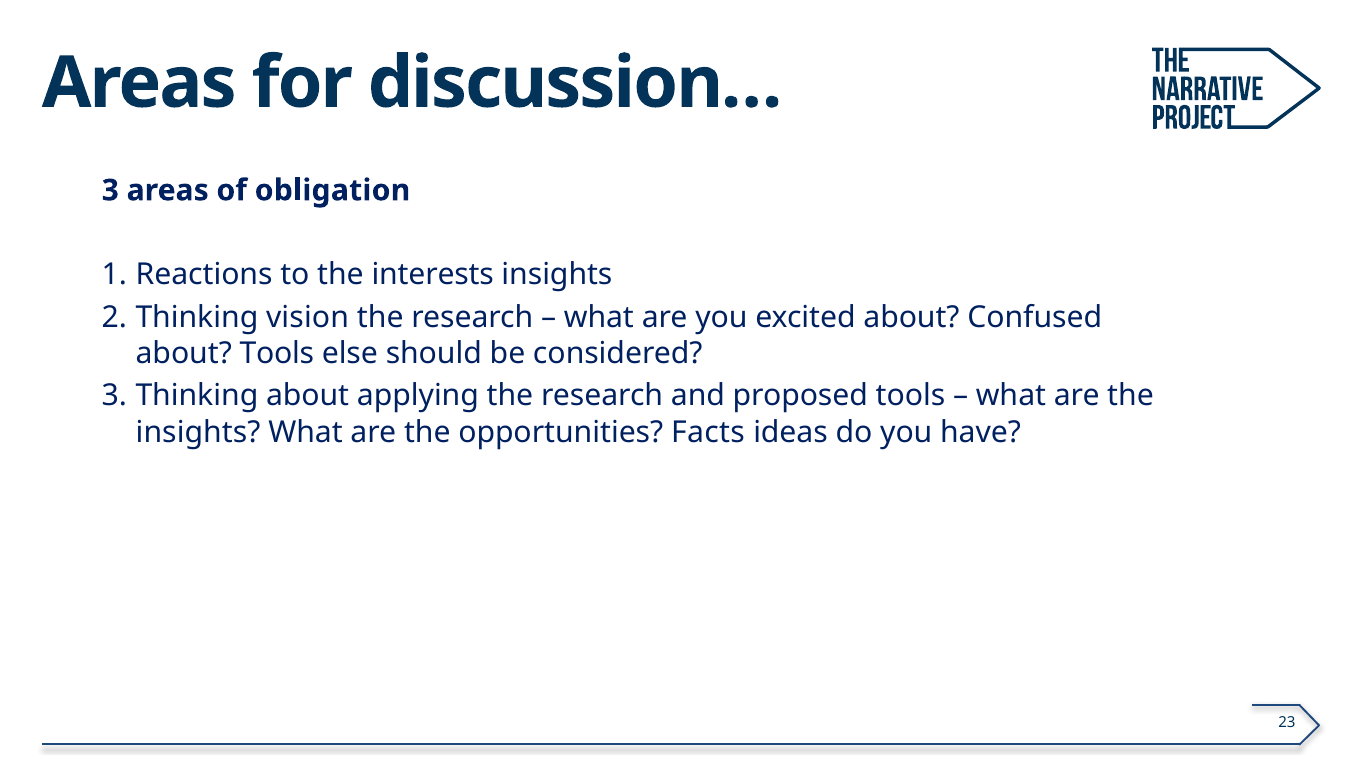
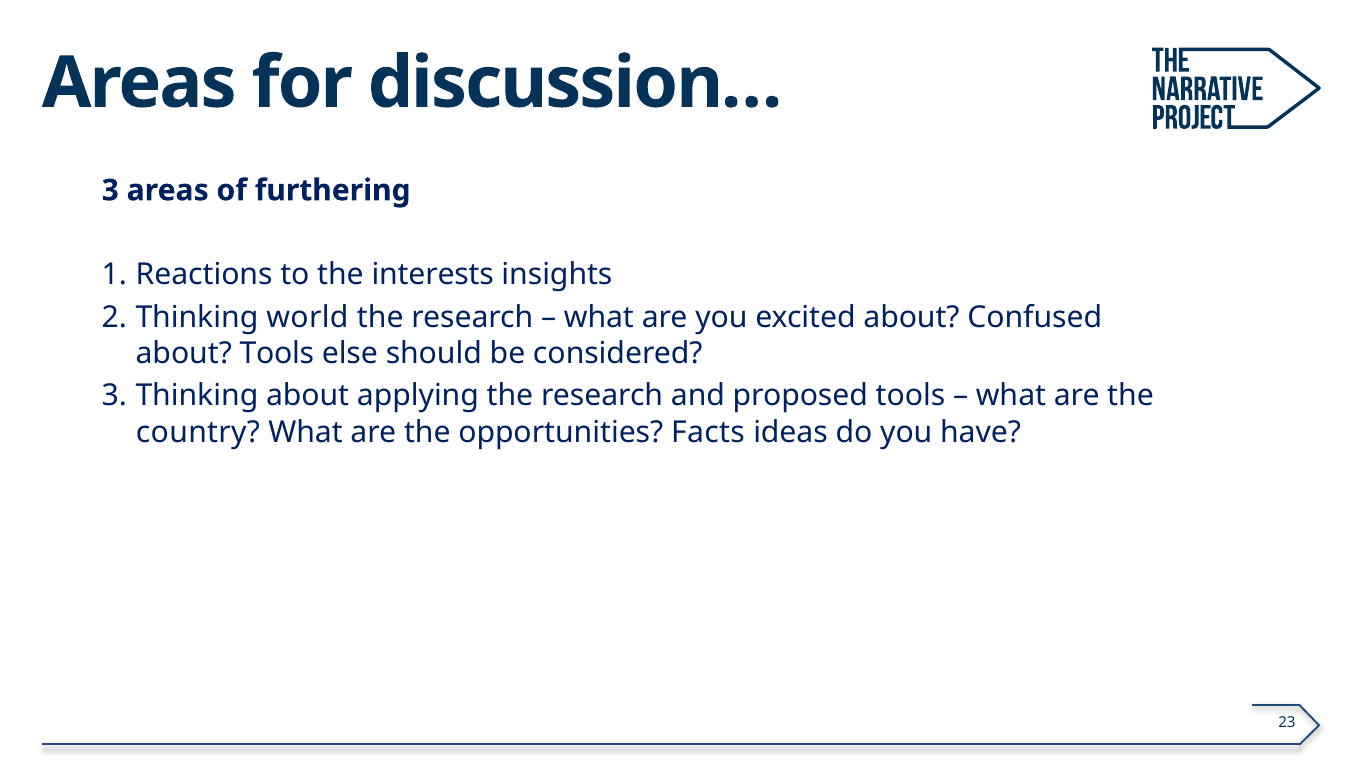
obligation: obligation -> furthering
vision: vision -> world
insights at (198, 432): insights -> country
